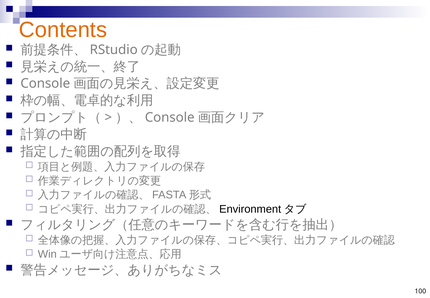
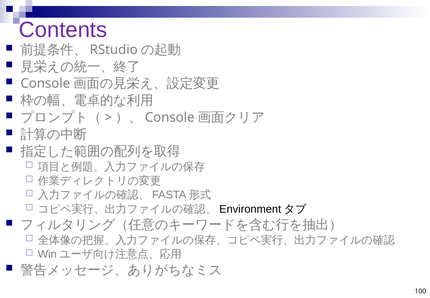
Contents colour: orange -> purple
